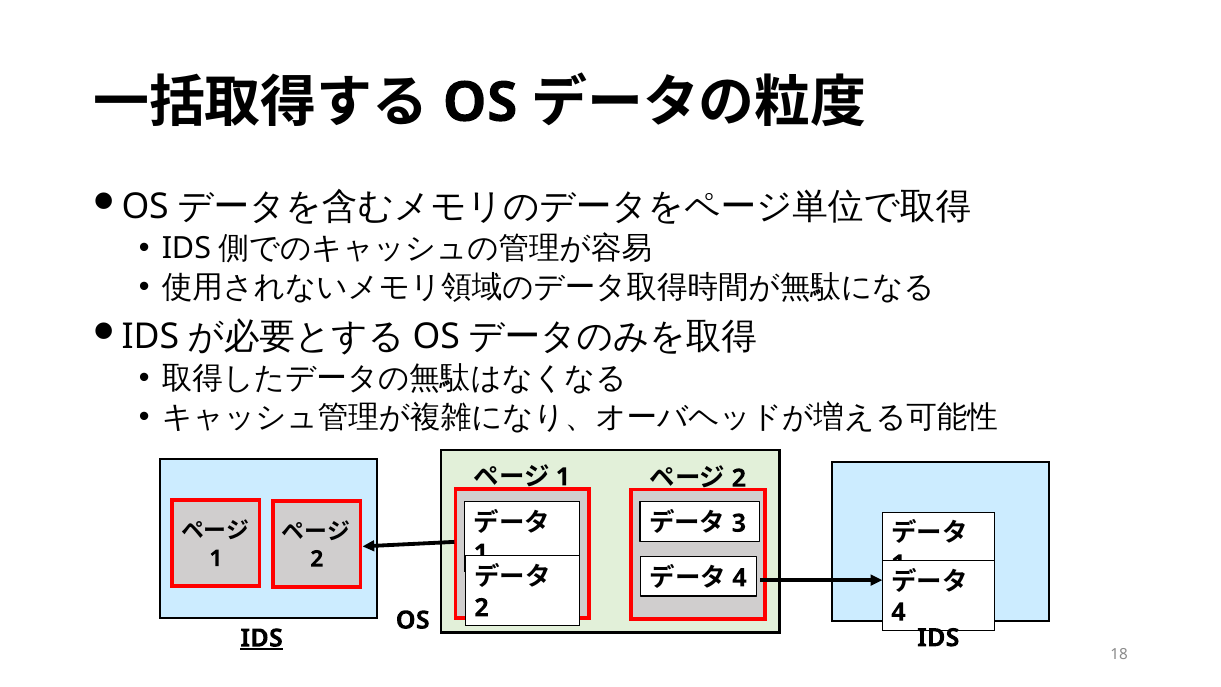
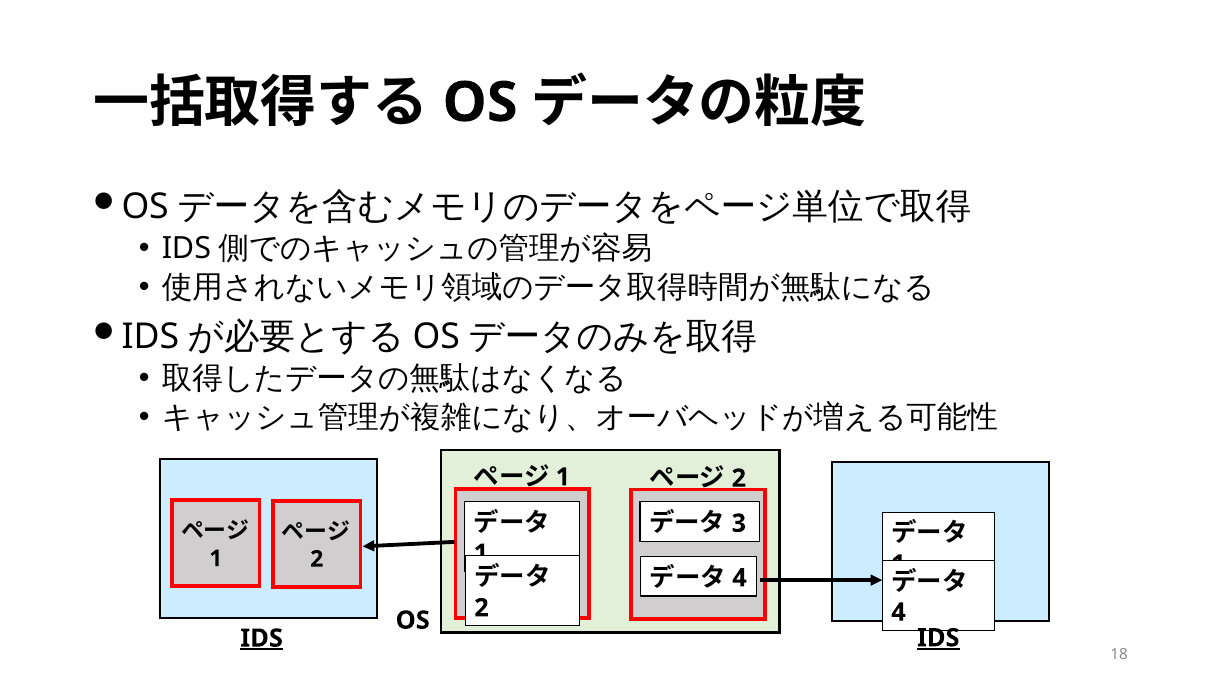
IDS at (938, 638) underline: none -> present
